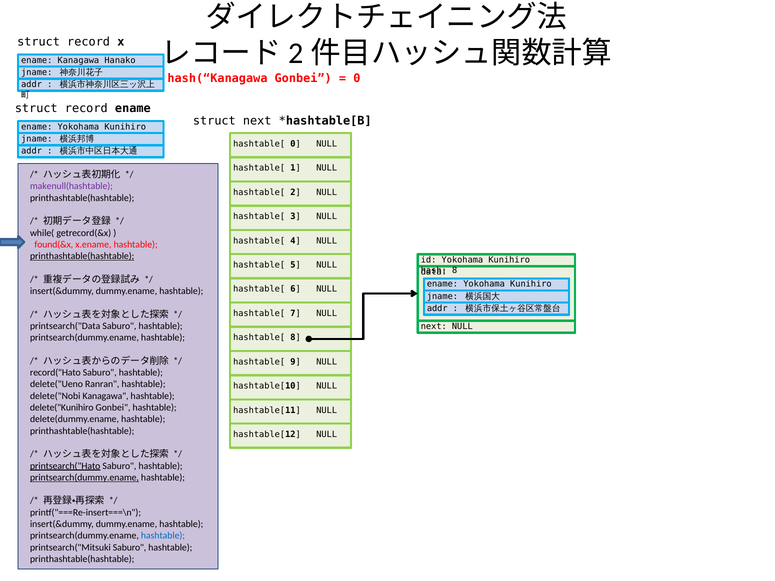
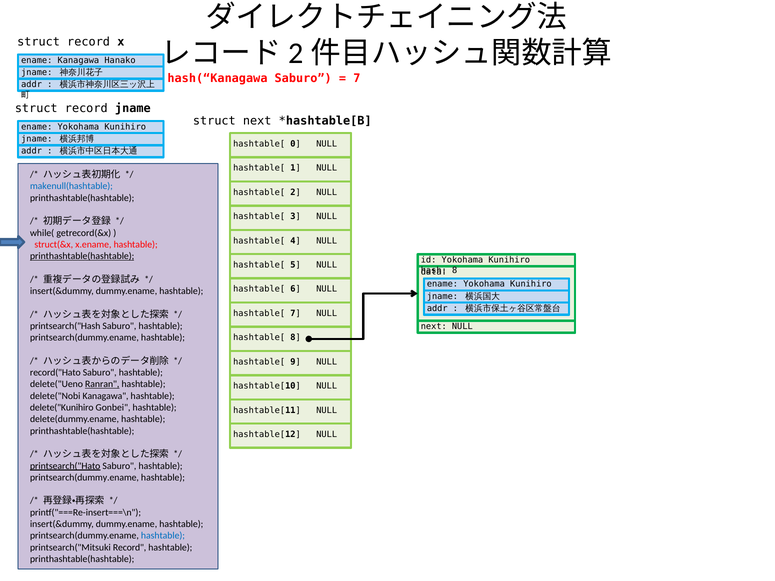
hash(“Kanagawa Gonbei: Gonbei -> Saburo
0 at (357, 78): 0 -> 7
record ename: ename -> jname
makenull(hashtable colour: purple -> blue
found(&x: found(&x -> struct(&x
printsearch("Data: printsearch("Data -> printsearch("Hash
Ranran underline: none -> present
printsearch(dummy.ename at (84, 478) underline: present -> none
printsearch("Mitsuki Saburo: Saburo -> Record
